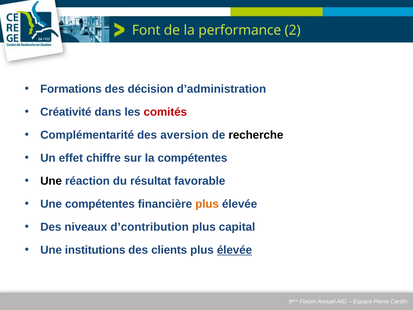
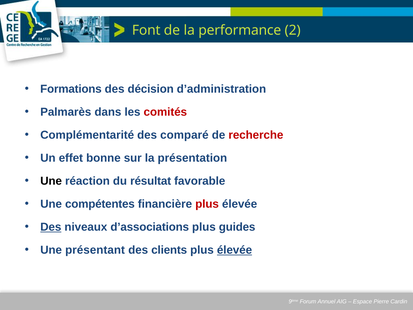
Créativité: Créativité -> Palmarès
aversion: aversion -> comparé
recherche colour: black -> red
chiffre: chiffre -> bonne
la compétentes: compétentes -> présentation
plus at (207, 204) colour: orange -> red
Des at (51, 227) underline: none -> present
d’contribution: d’contribution -> d’associations
capital: capital -> guides
institutions: institutions -> présentant
